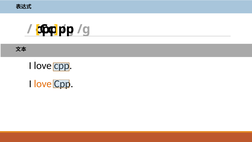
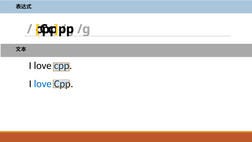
love at (43, 84) colour: orange -> blue
